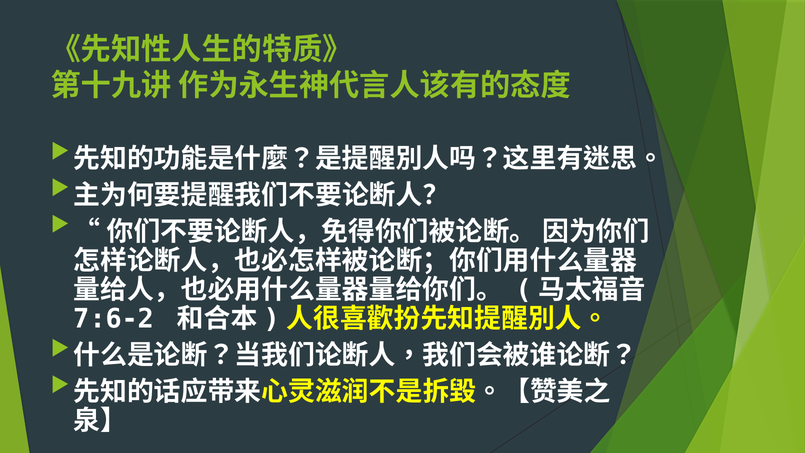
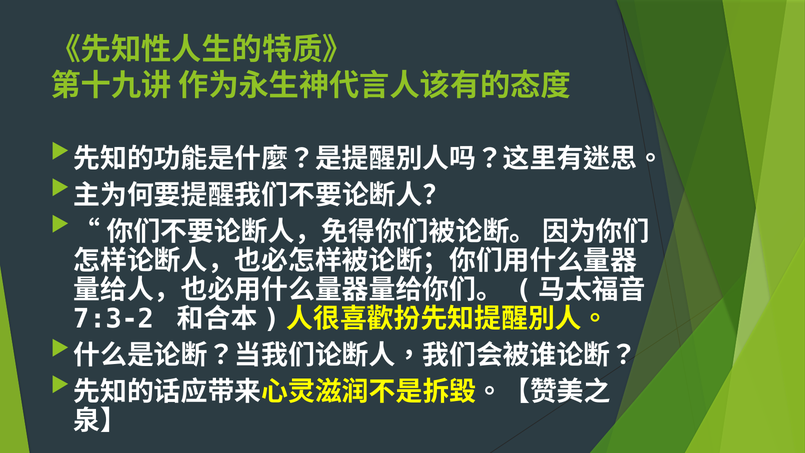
7:6-2: 7:6-2 -> 7:3-2
